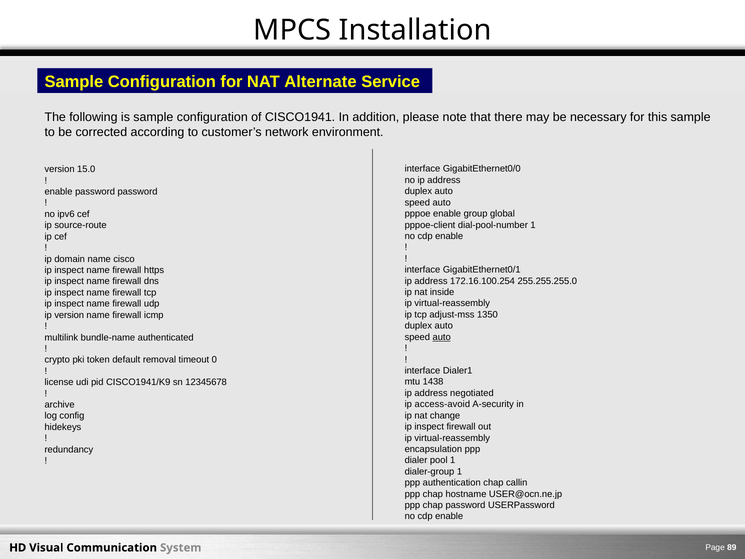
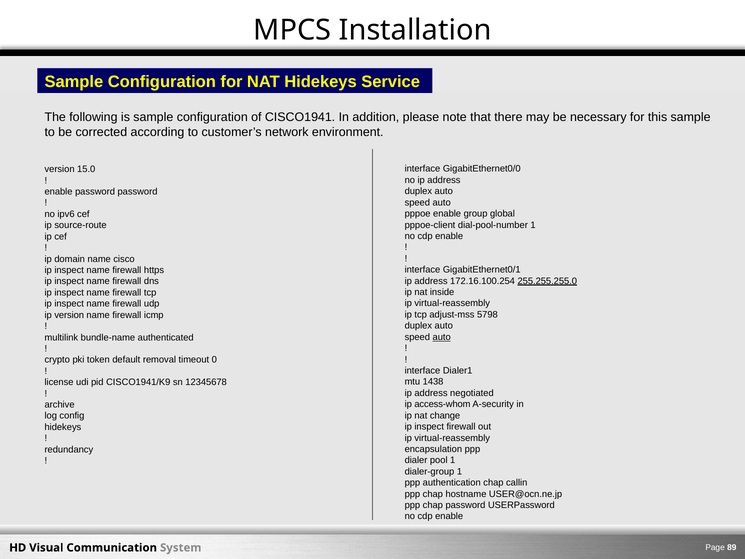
NAT Alternate: Alternate -> Hidekeys
255.255.255.0 underline: none -> present
1350: 1350 -> 5798
access-avoid: access-avoid -> access-whom
